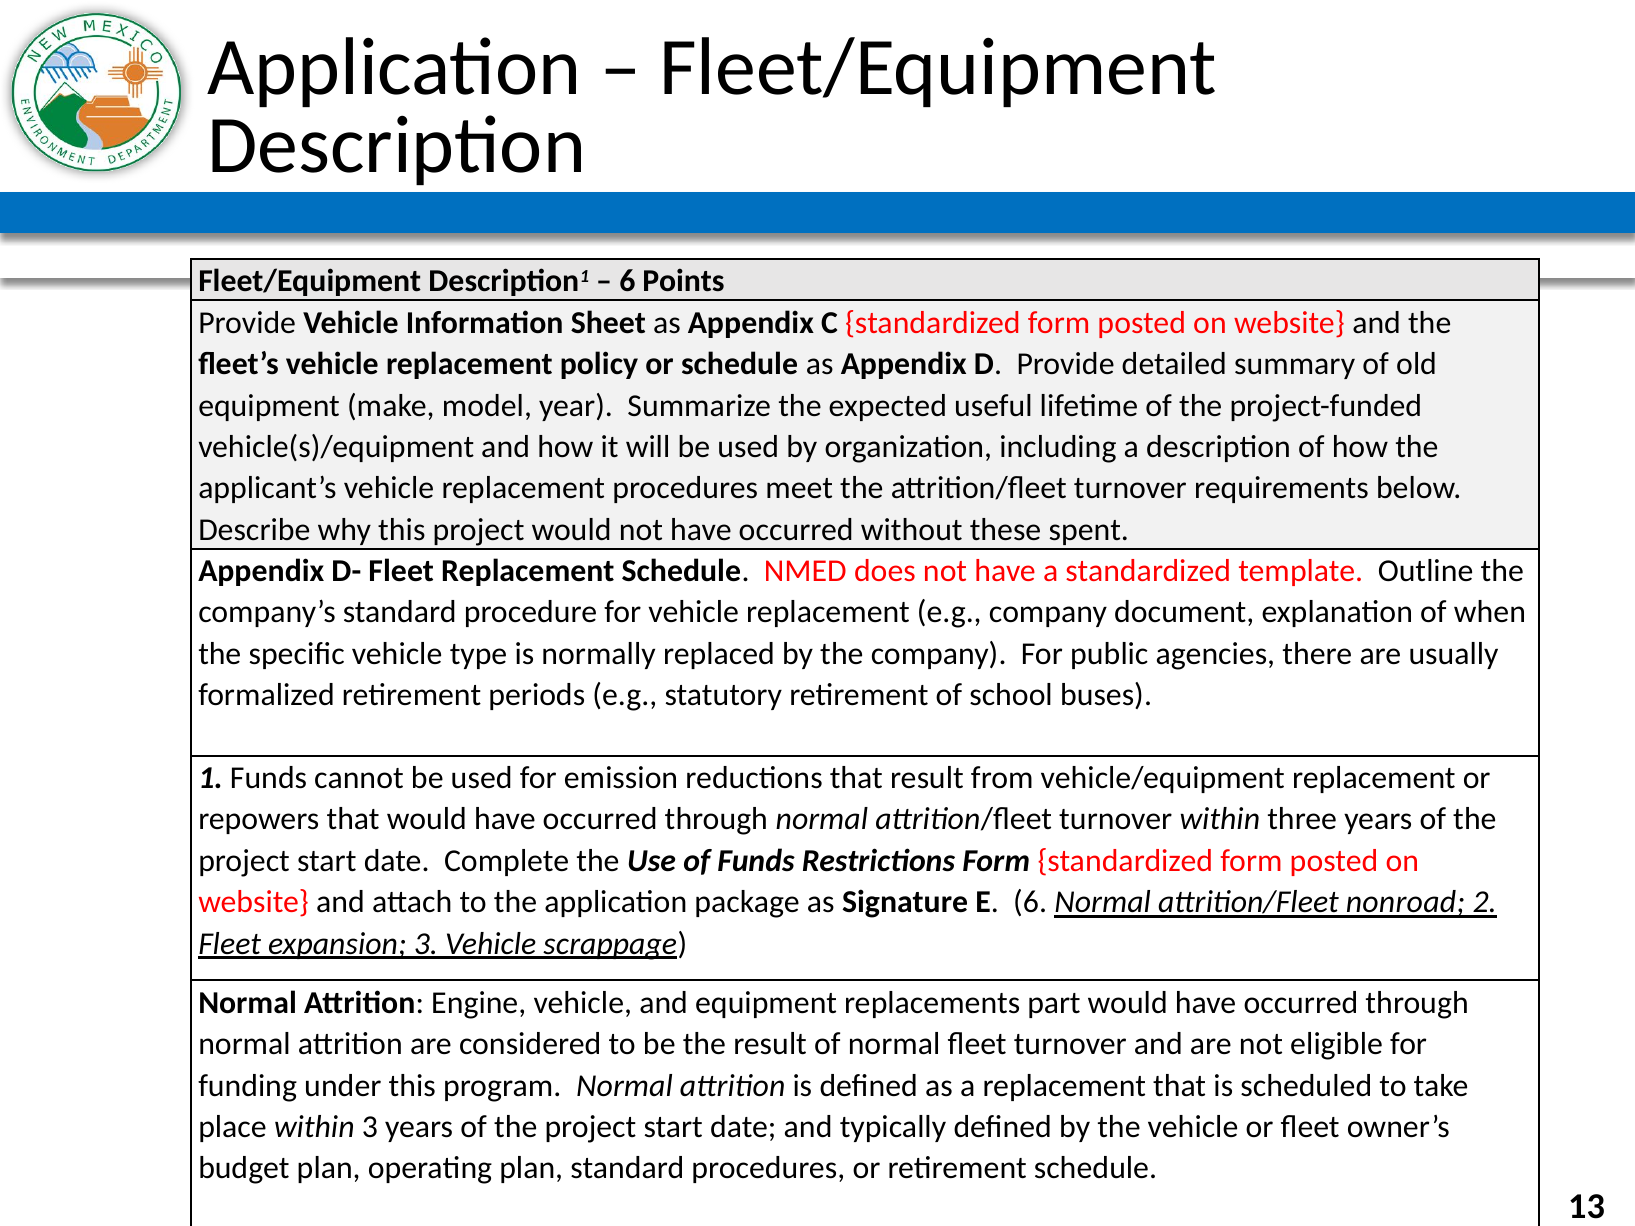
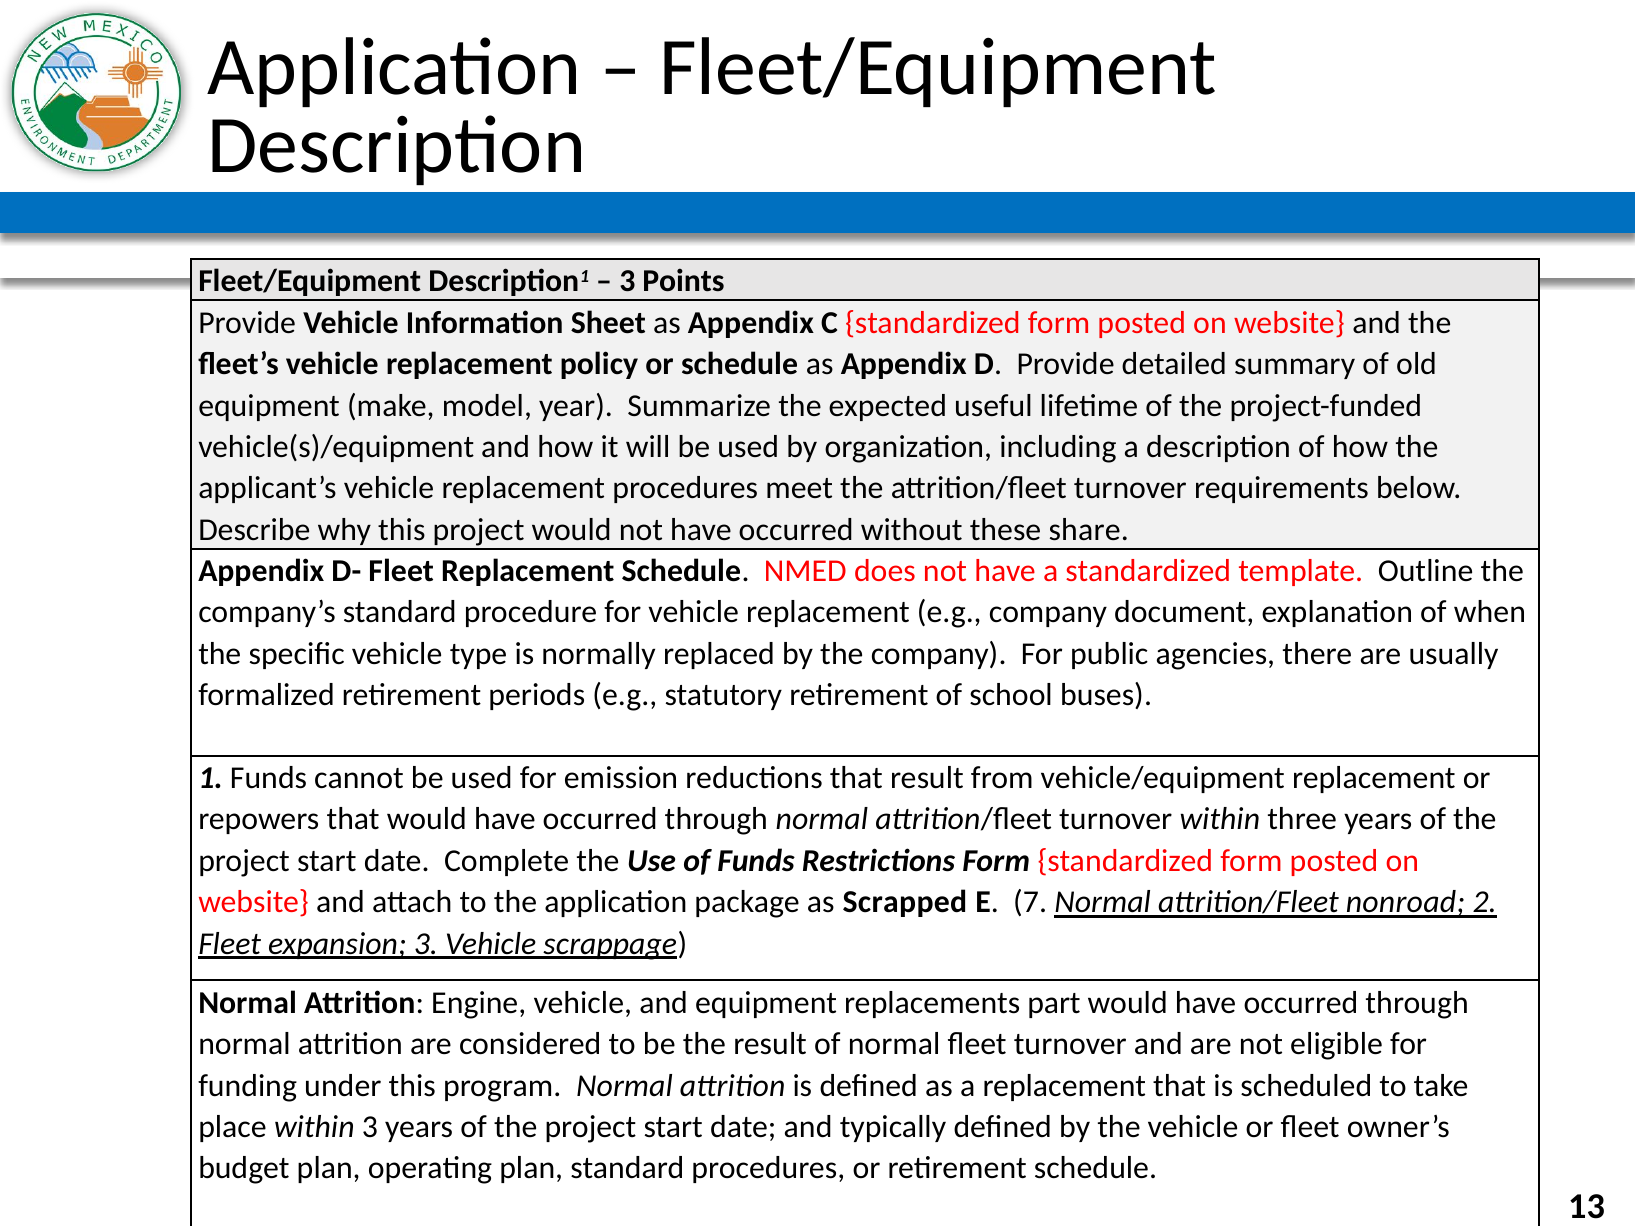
6 at (627, 281): 6 -> 3
spent: spent -> share
Signature: Signature -> Scrapped
E 6: 6 -> 7
